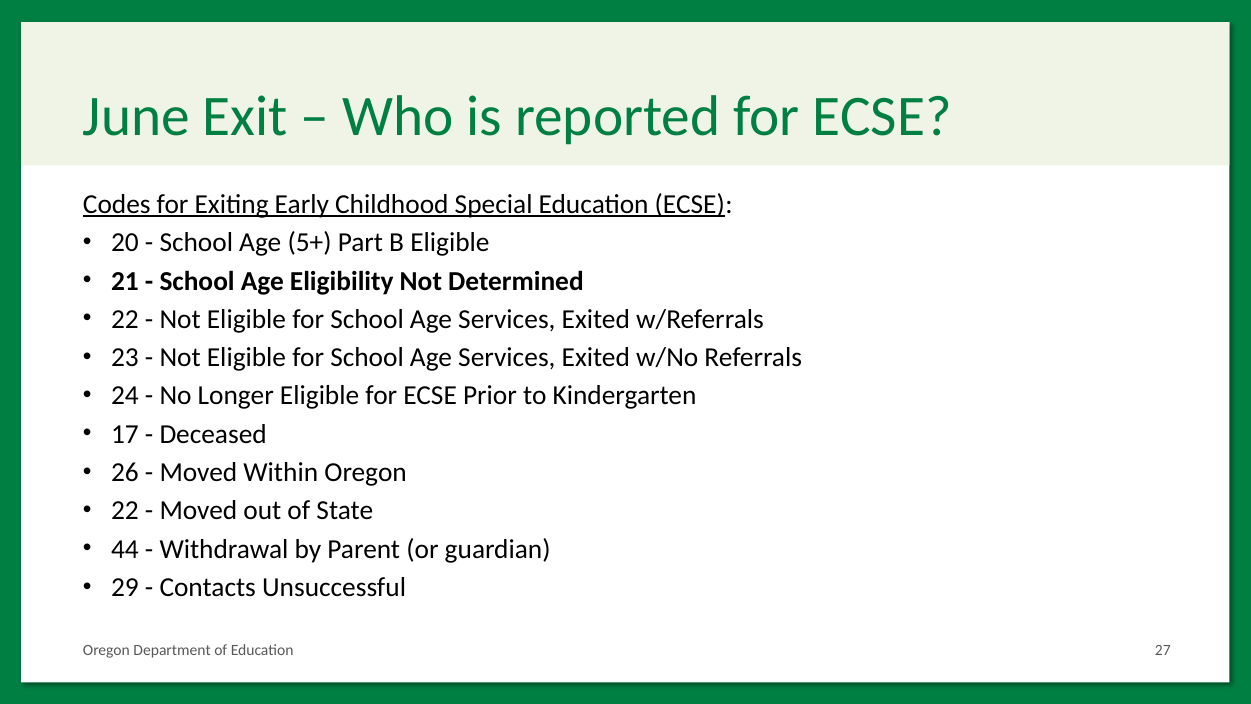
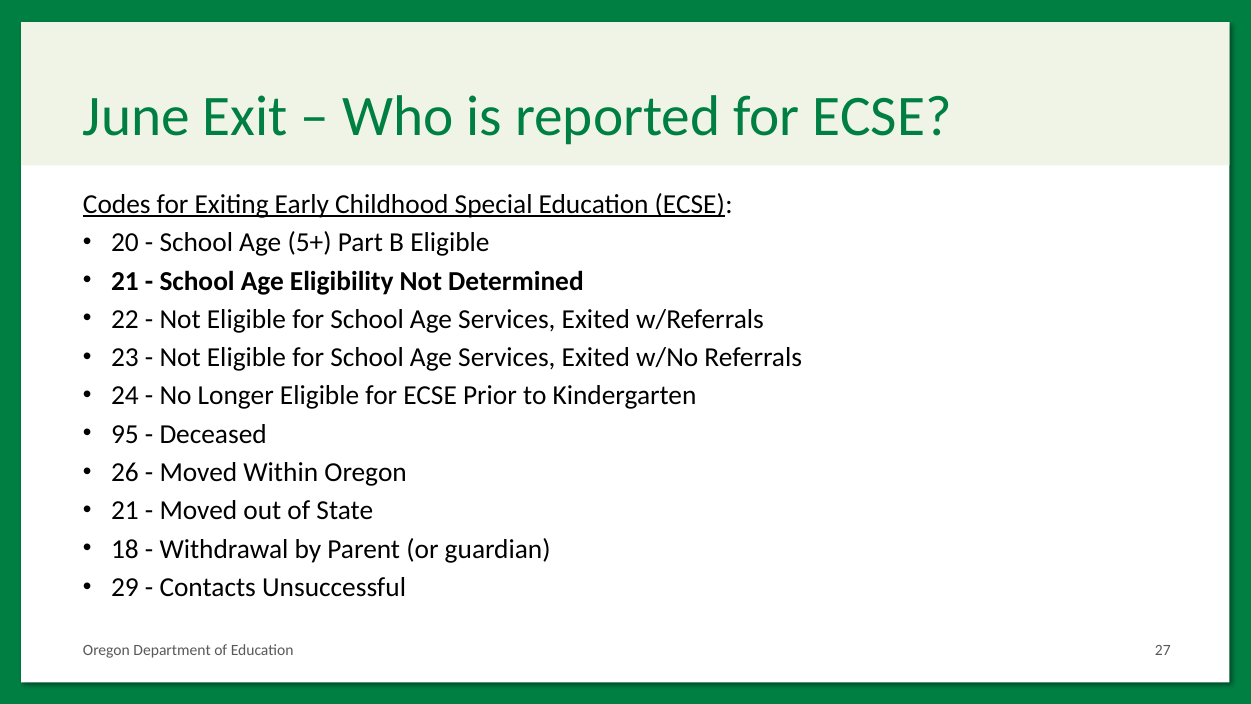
17: 17 -> 95
22 at (125, 511): 22 -> 21
44: 44 -> 18
